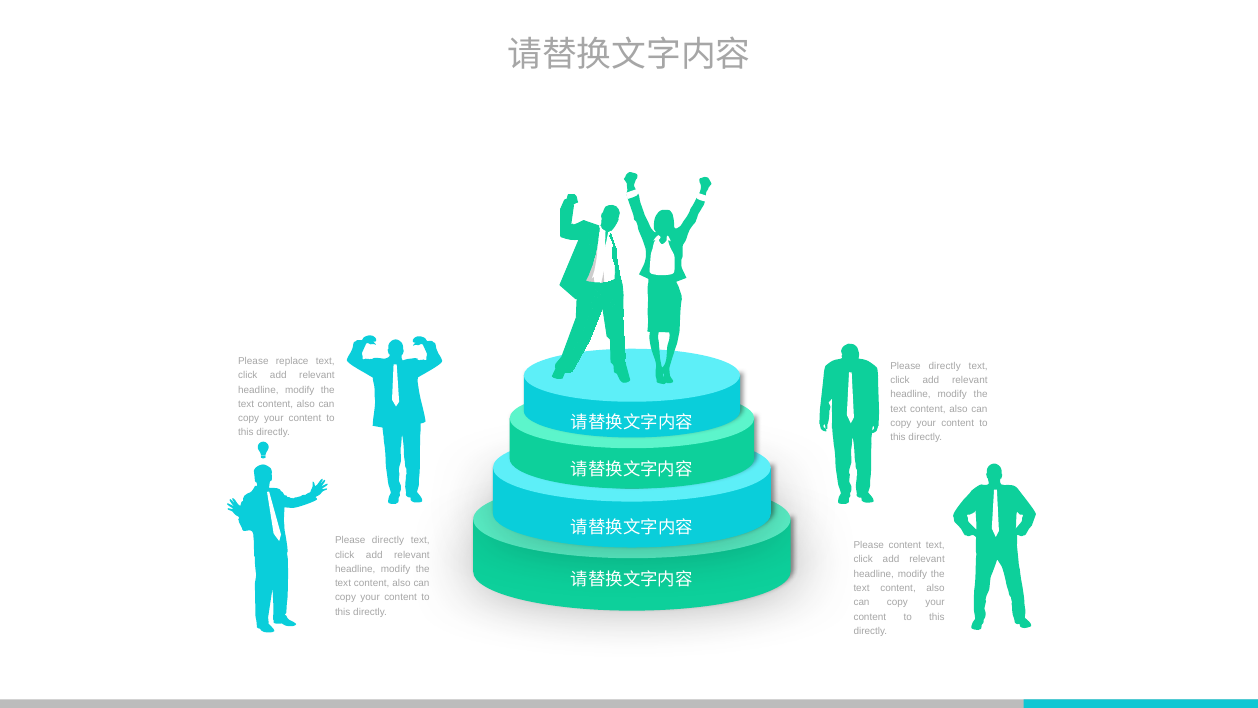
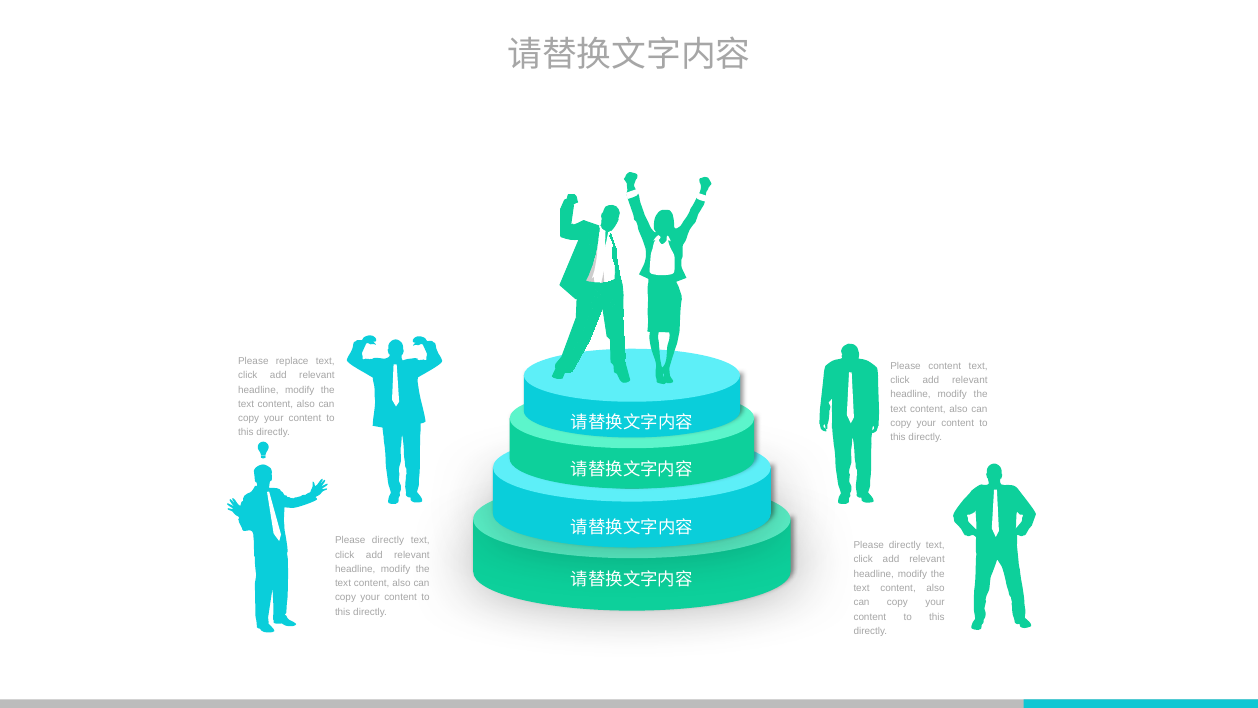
directly at (945, 366): directly -> content
content at (905, 545): content -> directly
